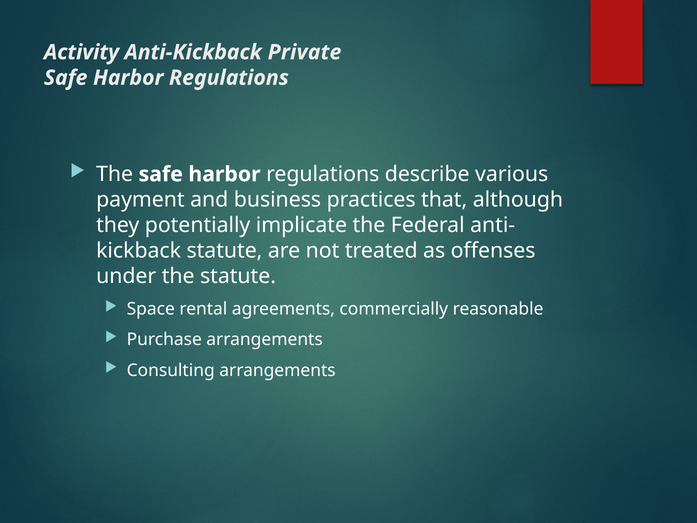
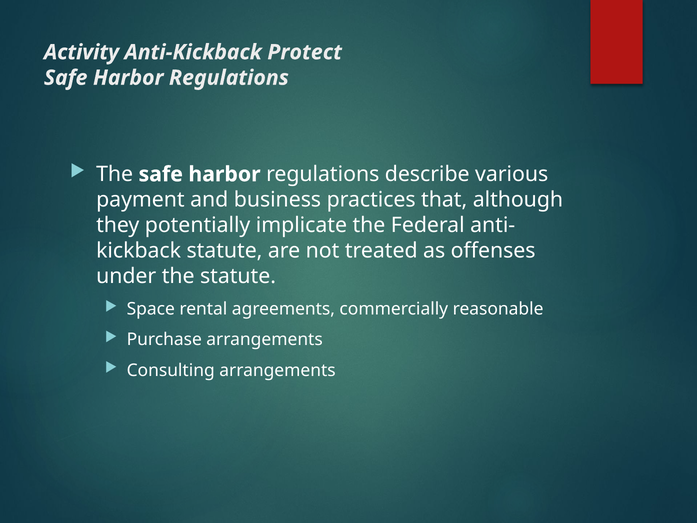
Private: Private -> Protect
